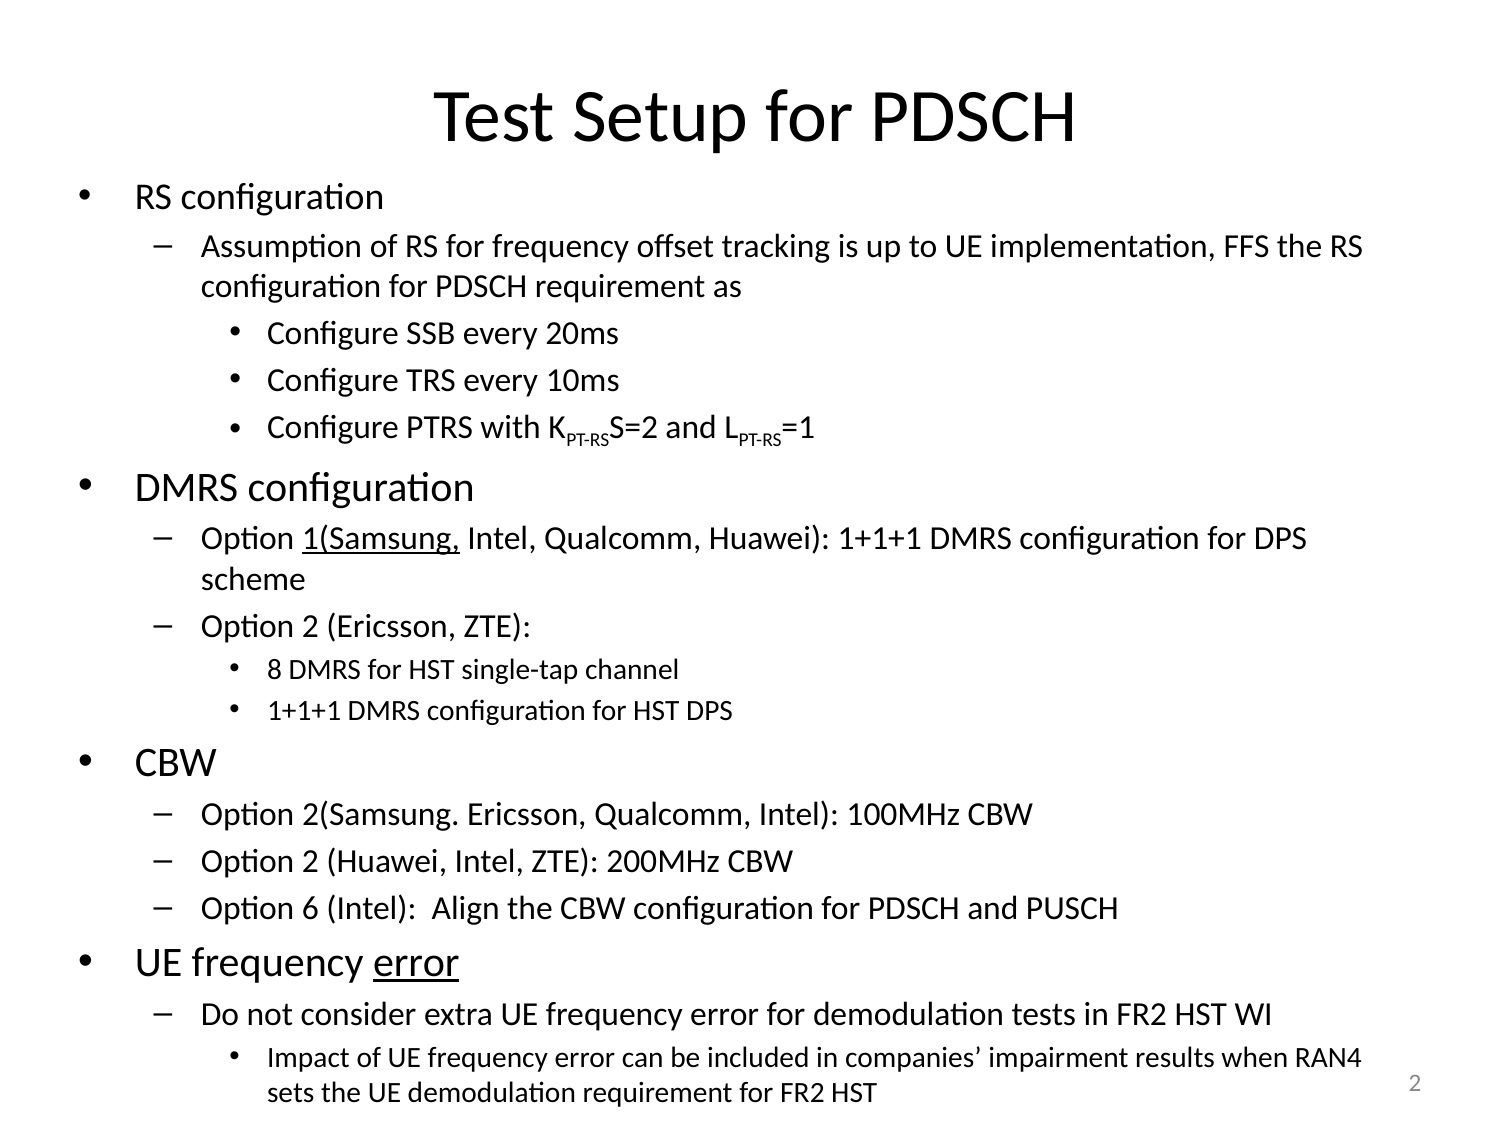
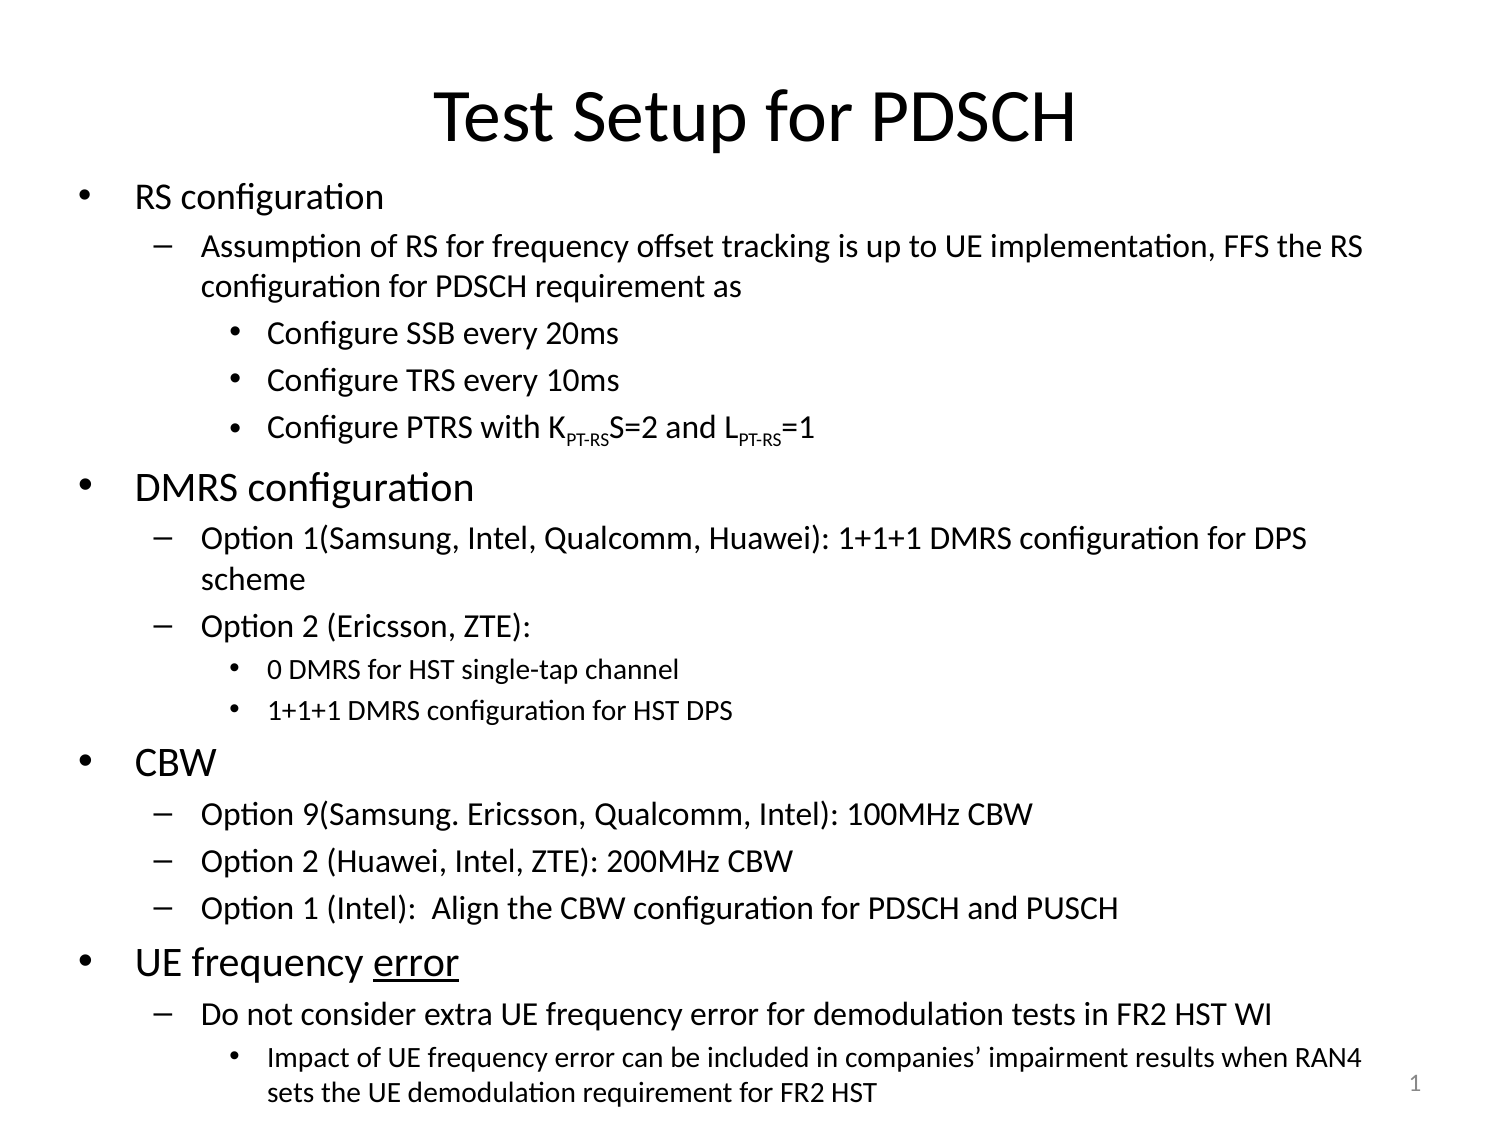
1(Samsung underline: present -> none
8: 8 -> 0
2(Samsung: 2(Samsung -> 9(Samsung
Option 6: 6 -> 1
HST 2: 2 -> 1
